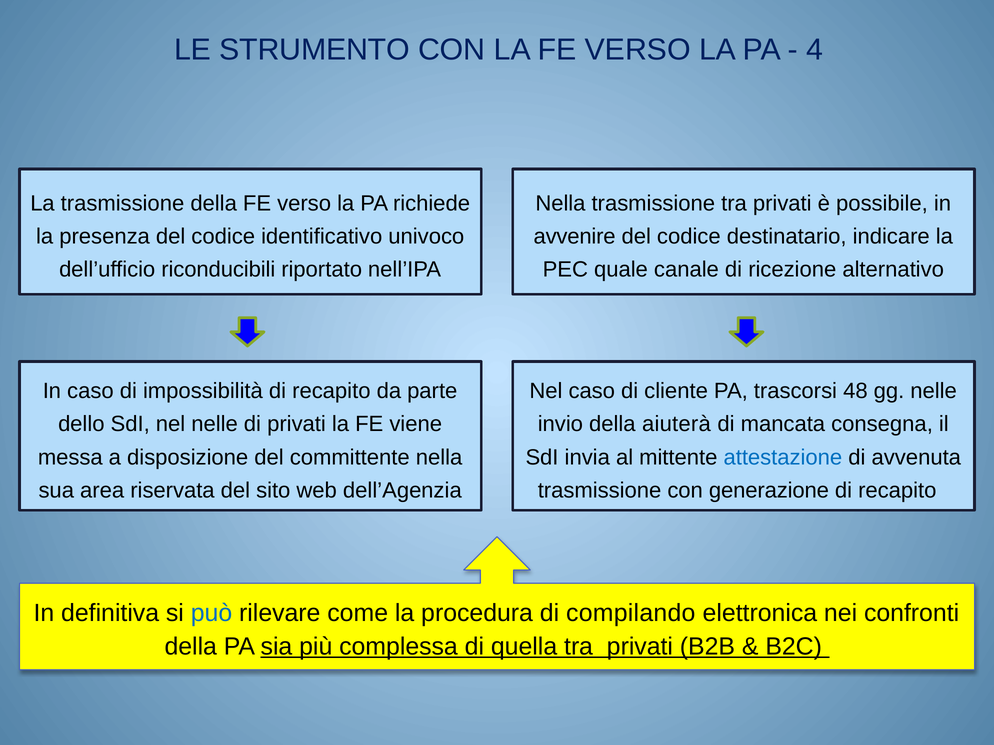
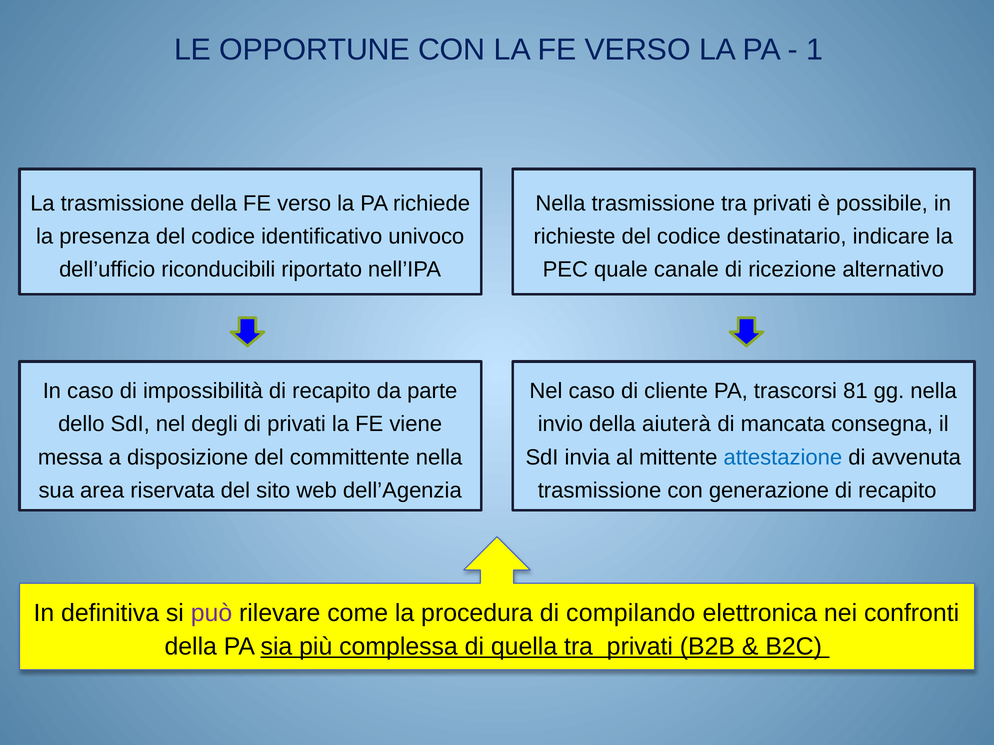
STRUMENTO: STRUMENTO -> OPPORTUNE
4: 4 -> 1
avvenire: avvenire -> richieste
48: 48 -> 81
gg nelle: nelle -> nella
nel nelle: nelle -> degli
può colour: blue -> purple
